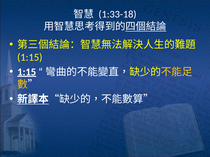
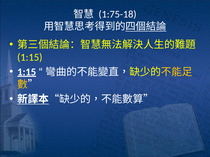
1:33-18: 1:33-18 -> 1:75-18
